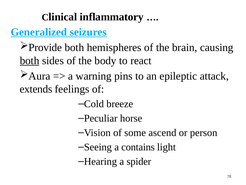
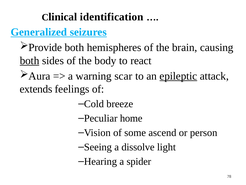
inflammatory: inflammatory -> identification
pins: pins -> scar
epileptic underline: none -> present
horse: horse -> home
contains: contains -> dissolve
